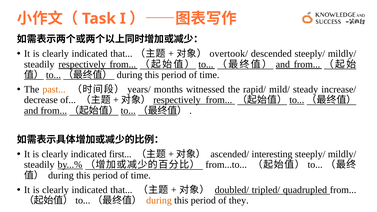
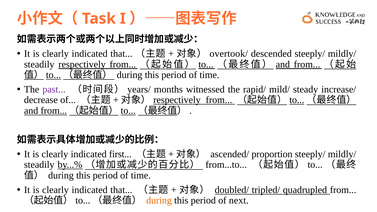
past colour: orange -> purple
interesting: interesting -> proportion
they: they -> next
